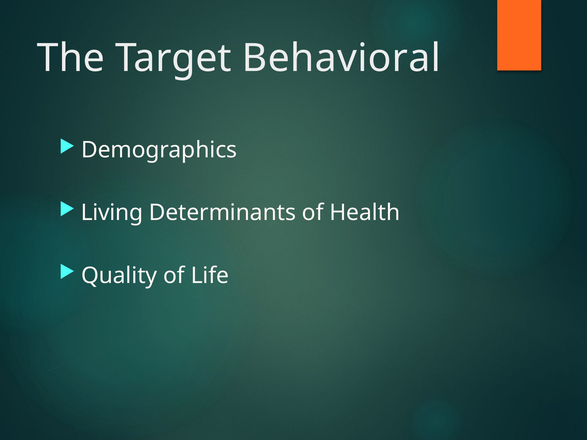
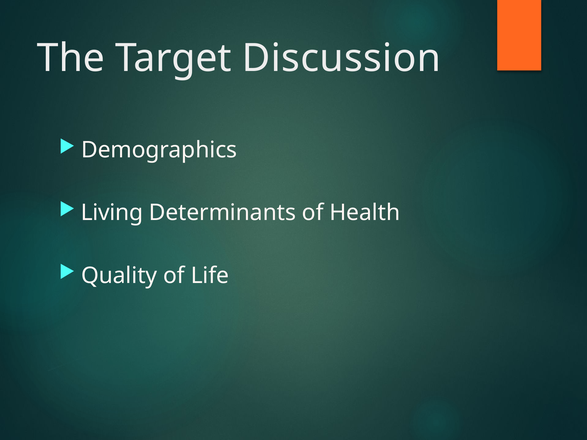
Behavioral: Behavioral -> Discussion
